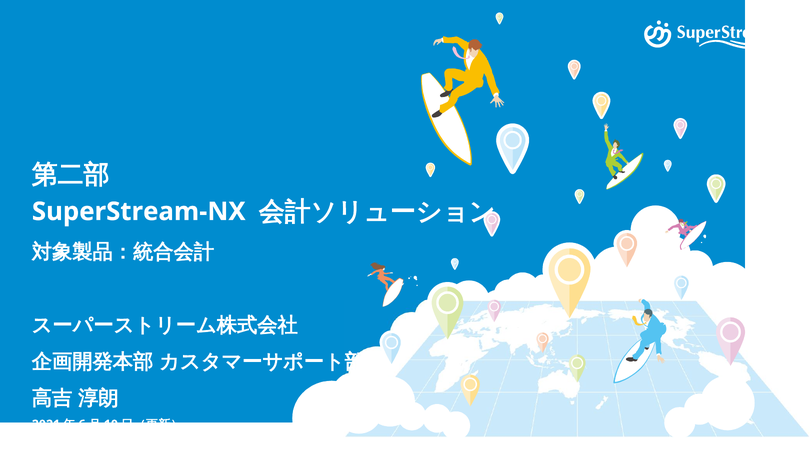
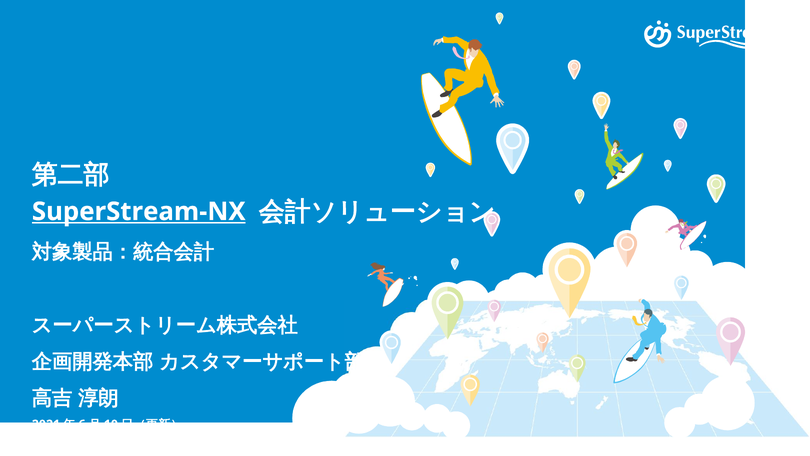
SuperStream-NX underline: none -> present
